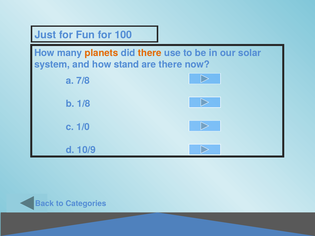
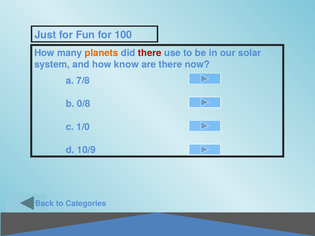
there at (150, 53) colour: orange -> red
stand: stand -> know
1/8: 1/8 -> 0/8
